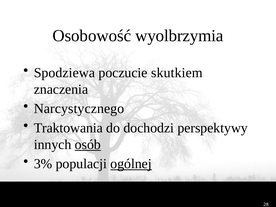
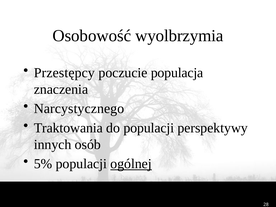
Spodziewa: Spodziewa -> Przestępcy
skutkiem: skutkiem -> populacja
do dochodzi: dochodzi -> populacji
osób underline: present -> none
3%: 3% -> 5%
